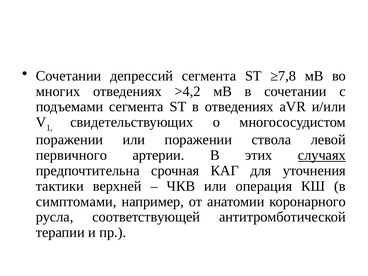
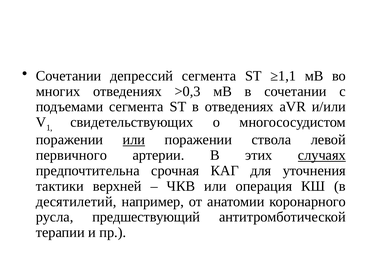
≥7,8: ≥7,8 -> ≥1,1
>4,2: >4,2 -> >0,3
или at (134, 140) underline: none -> present
симптомами: симптомами -> десятилетий
соответствующей: соответствующей -> предшествующий
